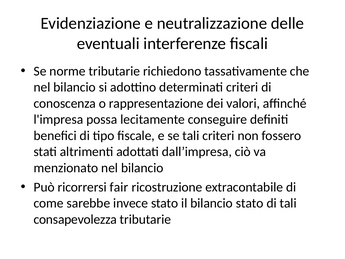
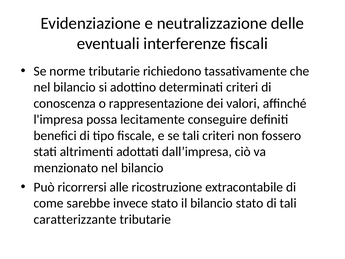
fair: fair -> alle
consapevolezza: consapevolezza -> caratterizzante
